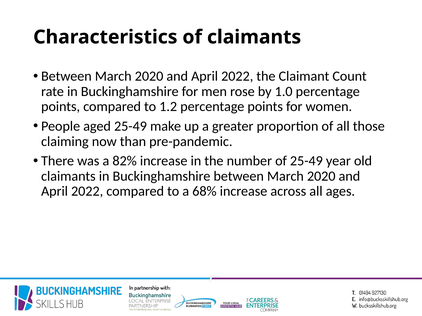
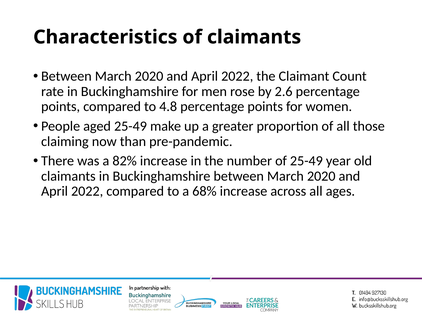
1.0: 1.0 -> 2.6
1.2: 1.2 -> 4.8
